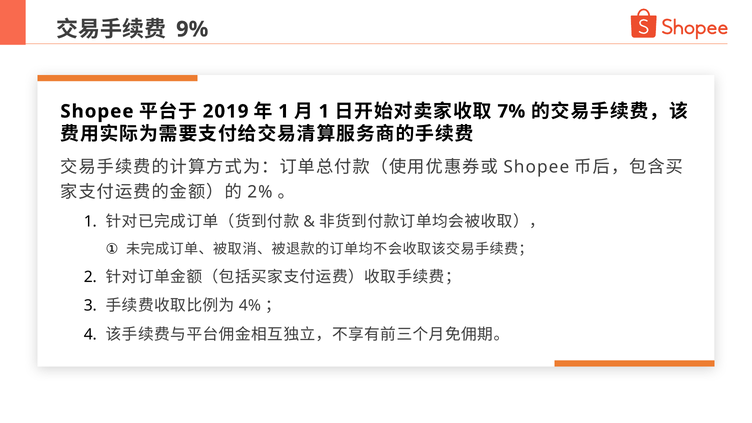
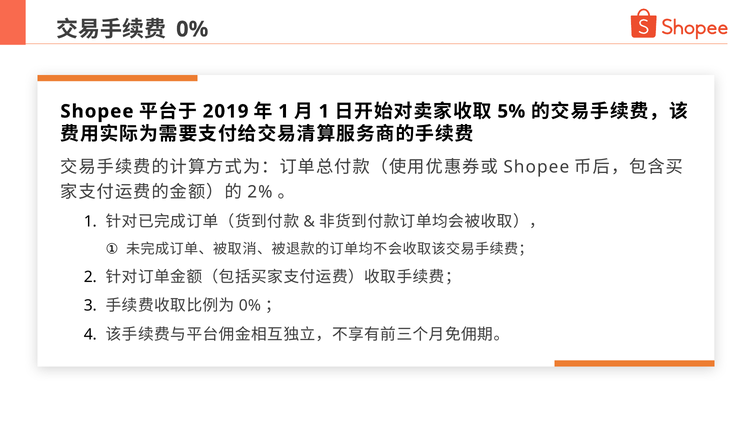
9% at (192, 29): 9% -> 0%
7%: 7% -> 5%
4% at (250, 306): 4% -> 0%
